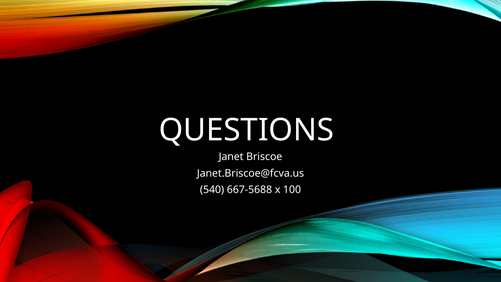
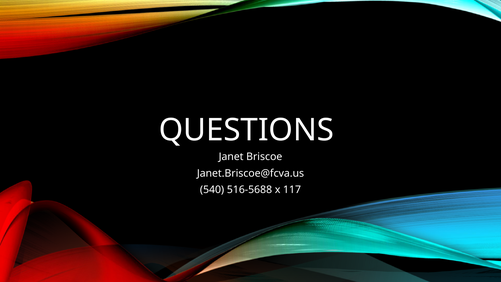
667-5688: 667-5688 -> 516-5688
100: 100 -> 117
